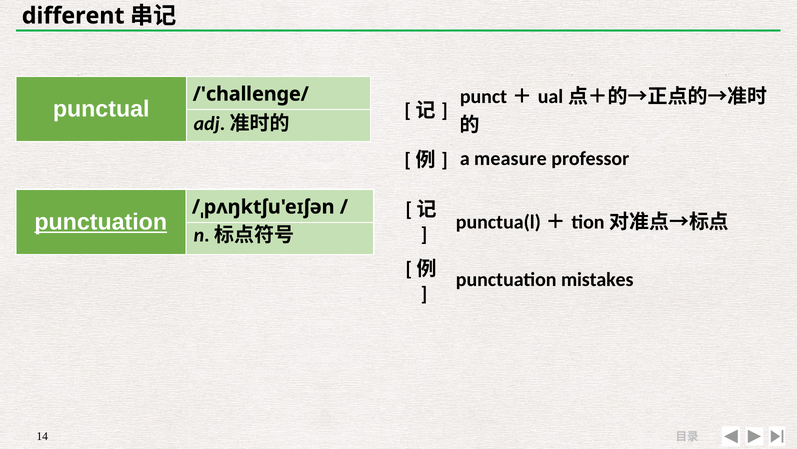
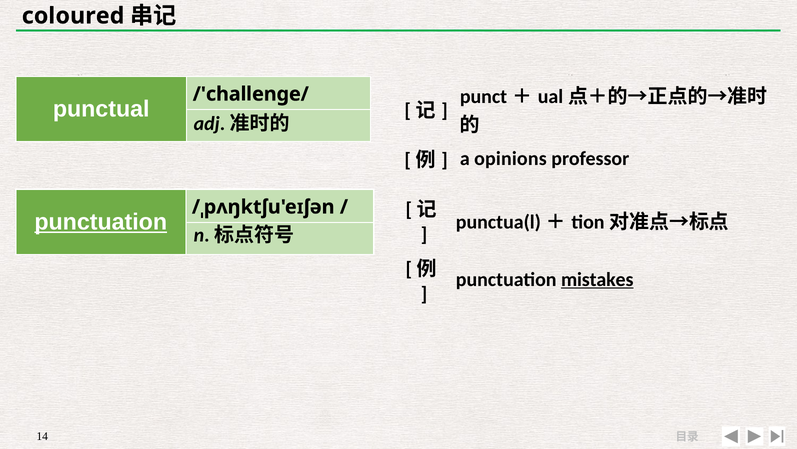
different: different -> coloured
measure: measure -> opinions
mistakes underline: none -> present
